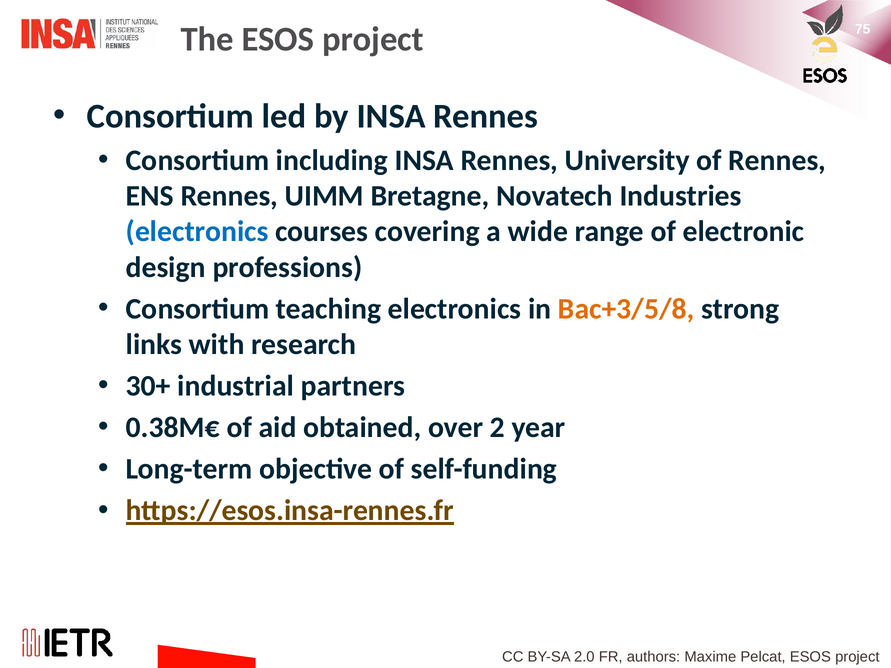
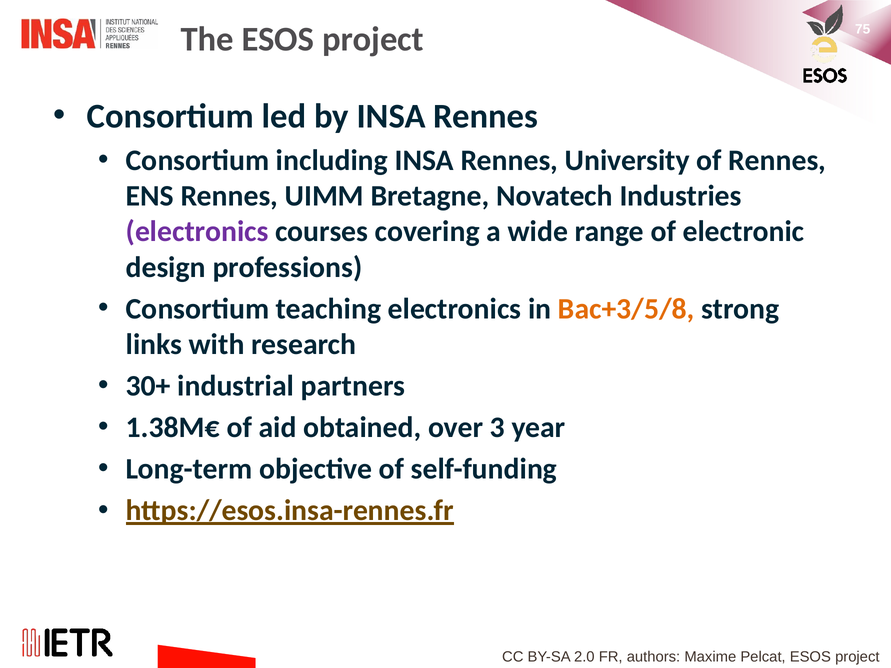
electronics at (197, 232) colour: blue -> purple
0.38M€: 0.38M€ -> 1.38M€
2: 2 -> 3
